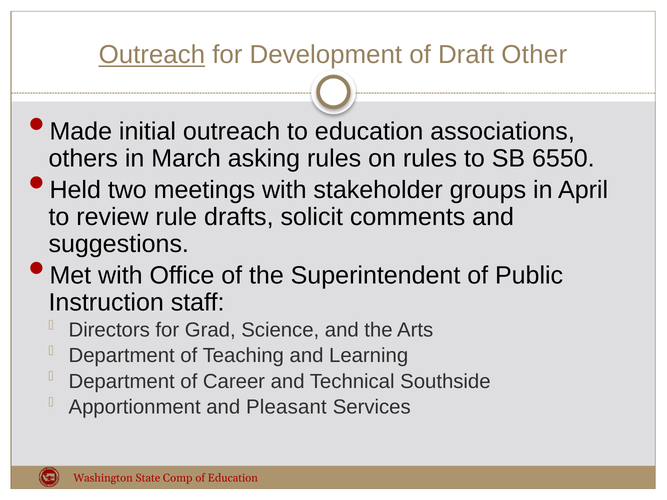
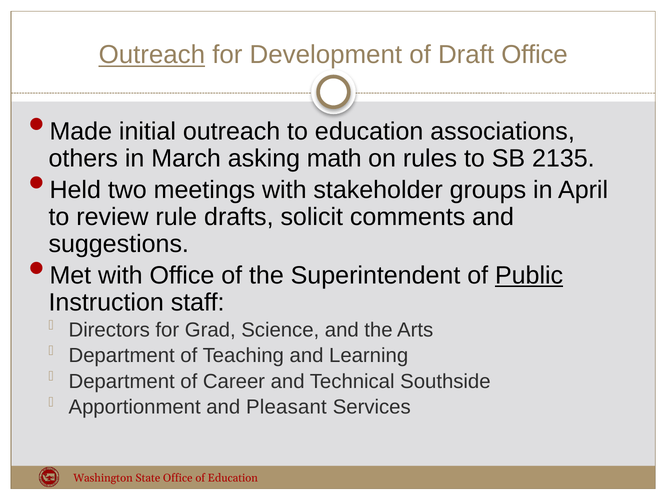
Draft Other: Other -> Office
asking rules: rules -> math
6550: 6550 -> 2135
Public underline: none -> present
State Comp: Comp -> Office
